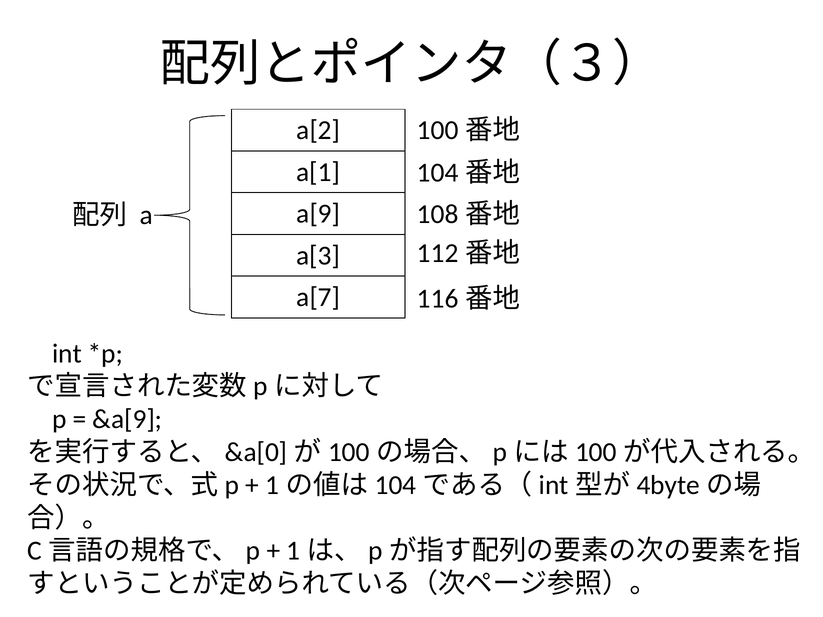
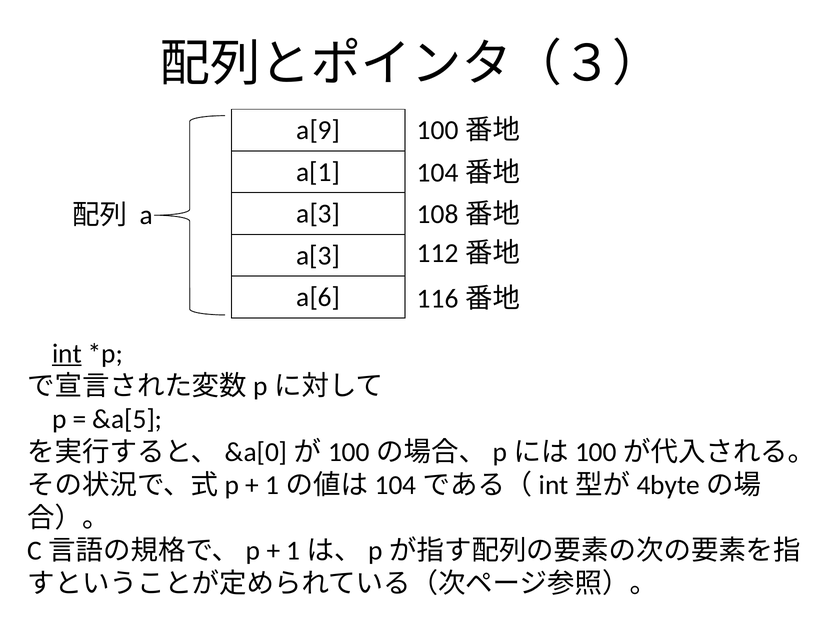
a[2: a[2 -> a[9
a[9 at (318, 214): a[9 -> a[3
a[7: a[7 -> a[6
int underline: none -> present
&a[9: &a[9 -> &a[5
